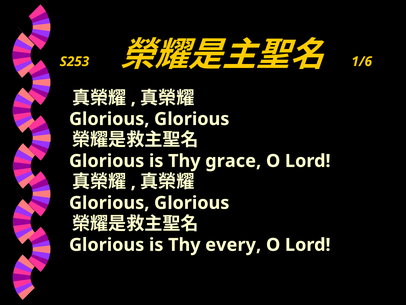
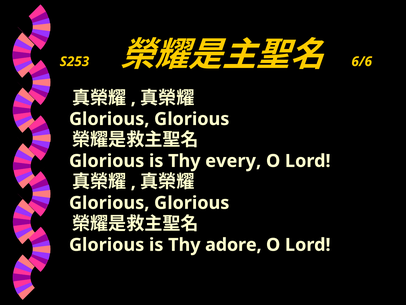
1/6: 1/6 -> 6/6
grace: grace -> every
every: every -> adore
